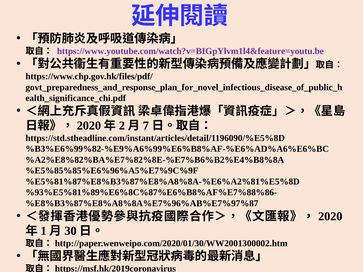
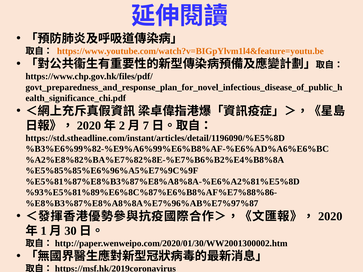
https://www.youtube.com/watch?v=BIGpYlvm1l4&feature=youtu.be colour: purple -> orange
